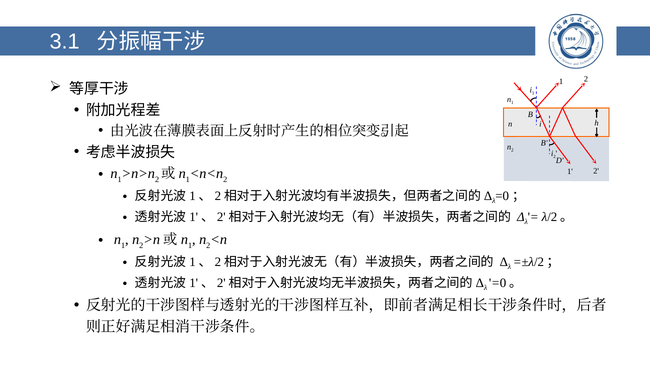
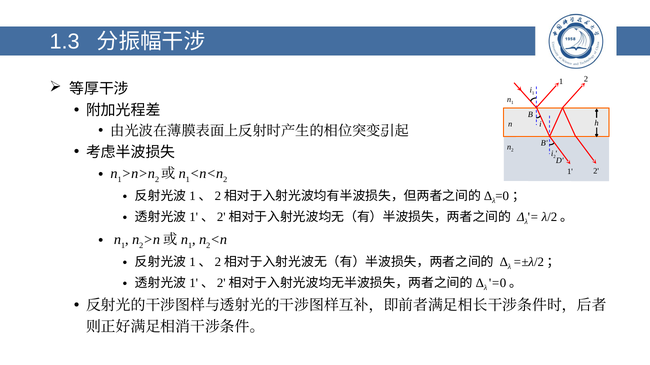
3.1: 3.1 -> 1.3
